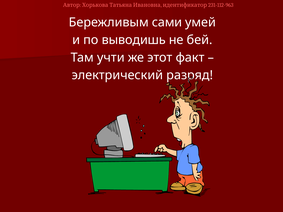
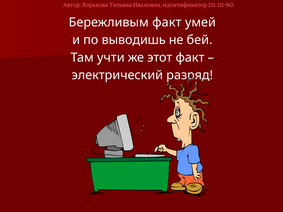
Бережливым сами: сами -> факт
